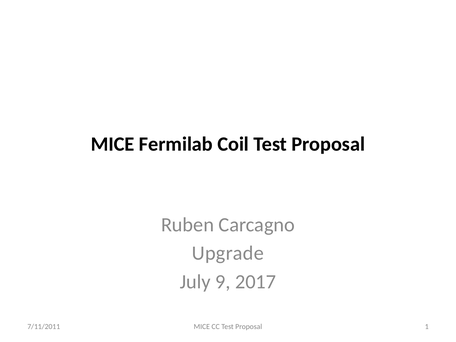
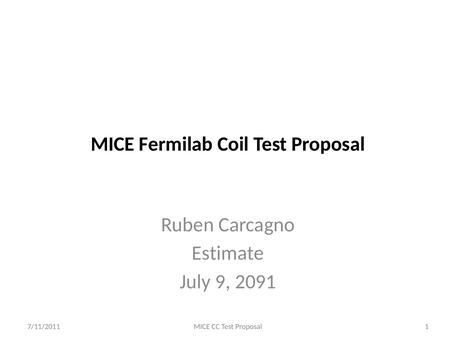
Upgrade: Upgrade -> Estimate
2017: 2017 -> 2091
